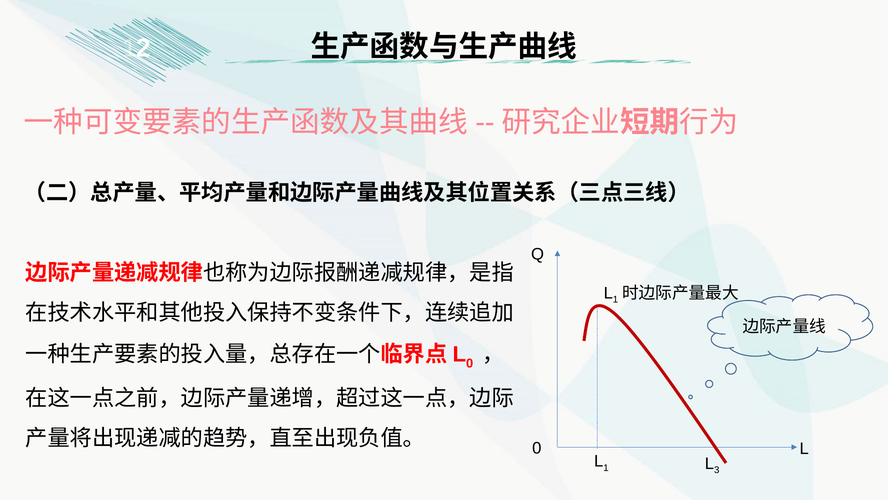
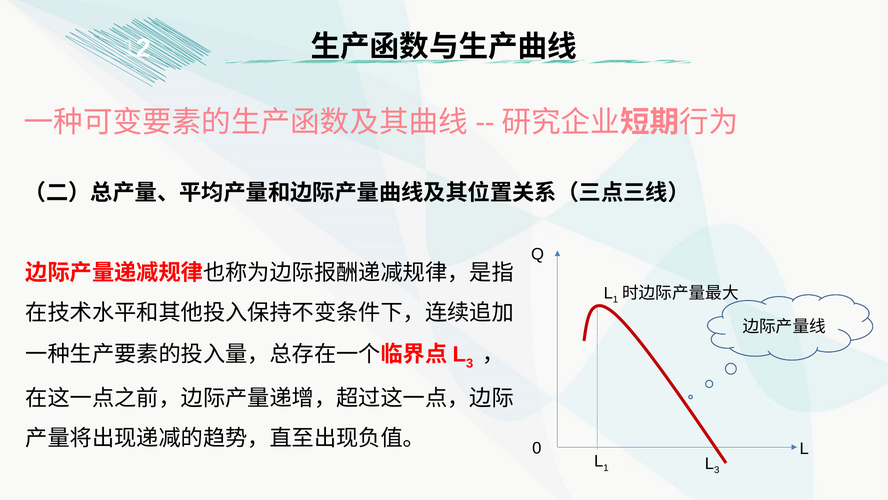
0 at (470, 363): 0 -> 3
